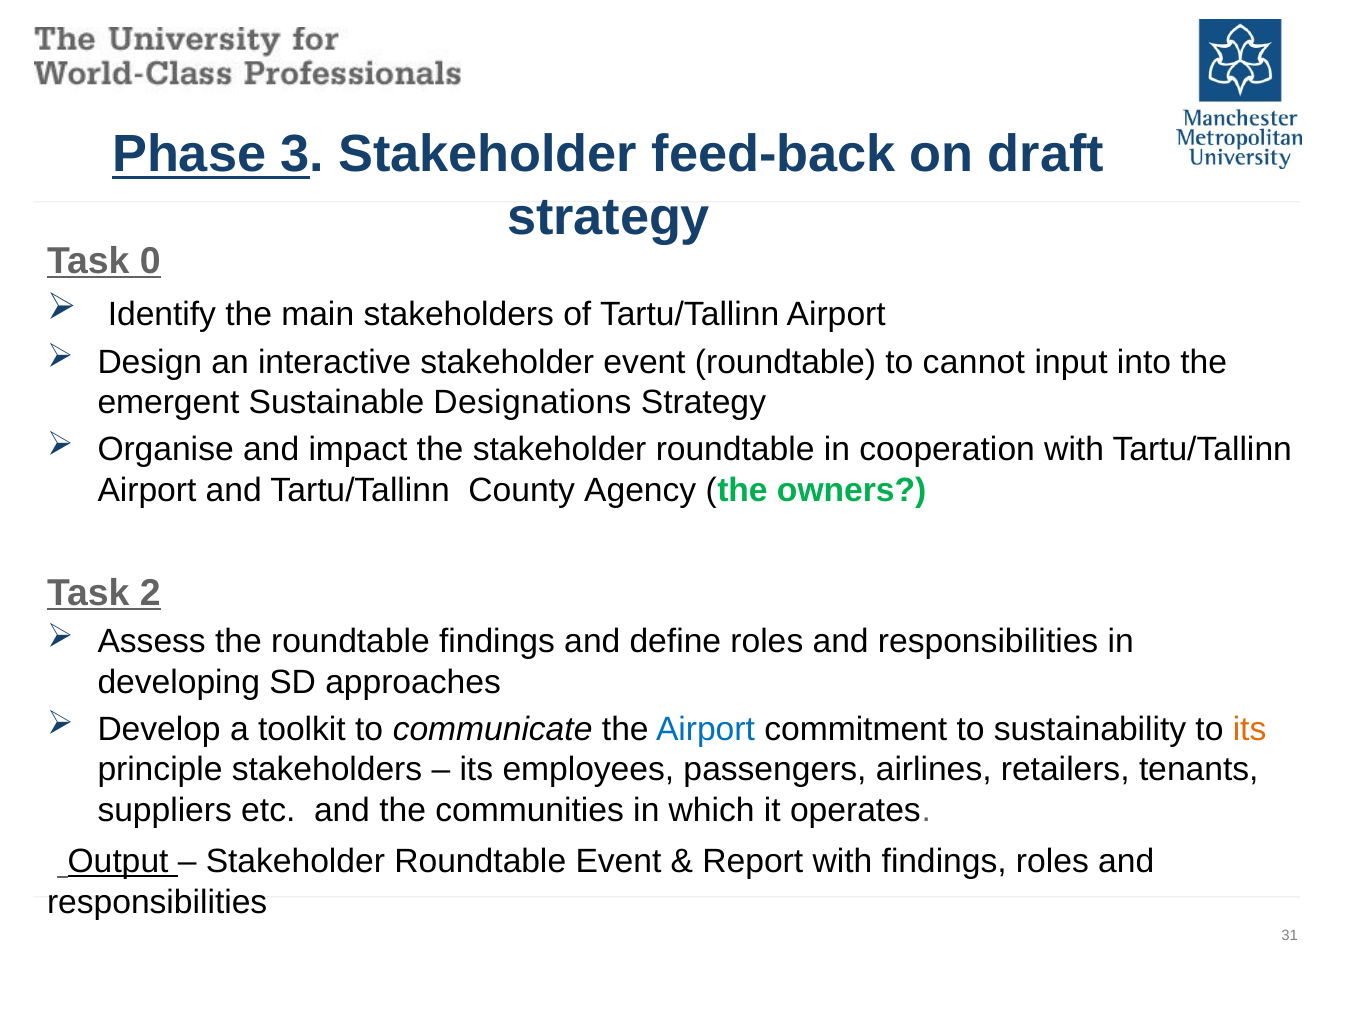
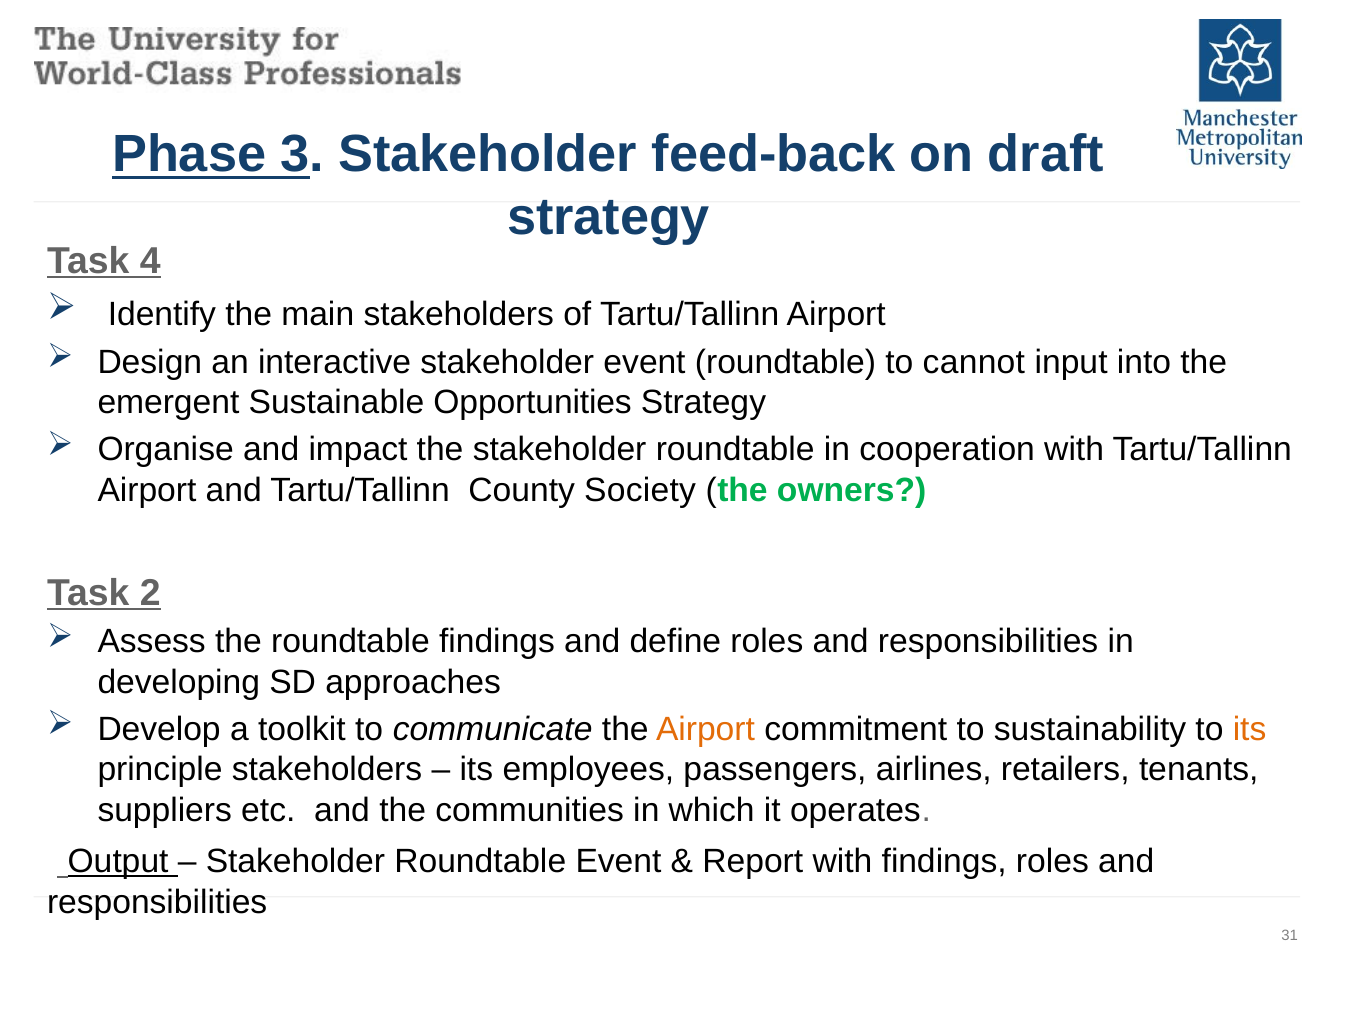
0: 0 -> 4
Designations: Designations -> Opportunities
Agency: Agency -> Society
Airport at (705, 729) colour: blue -> orange
